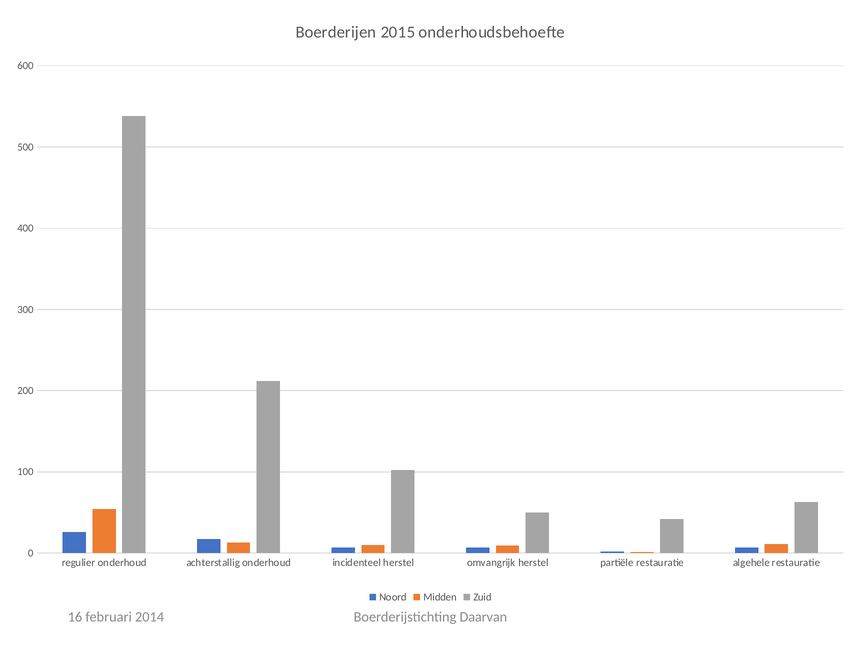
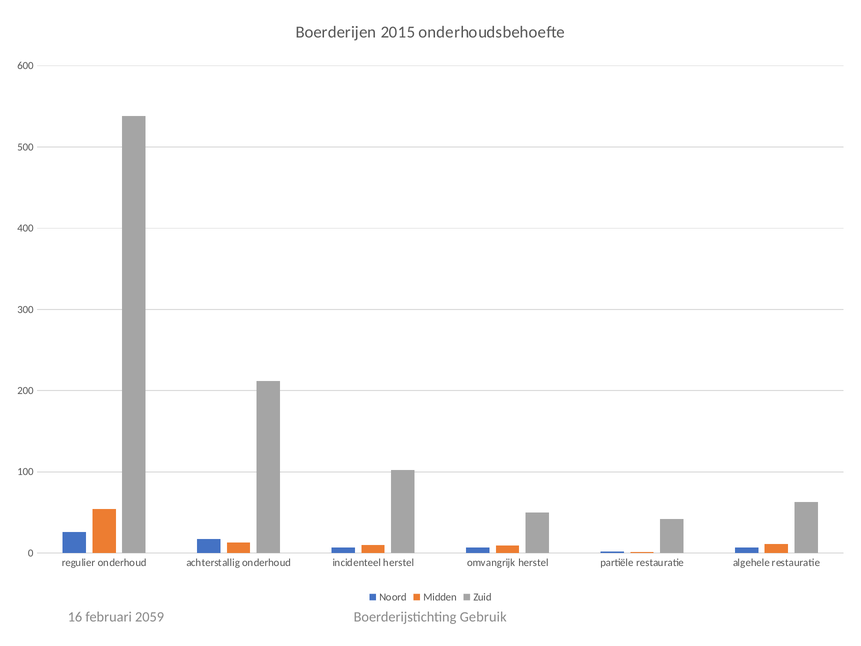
Daarvan: Daarvan -> Gebruik
2014: 2014 -> 2059
